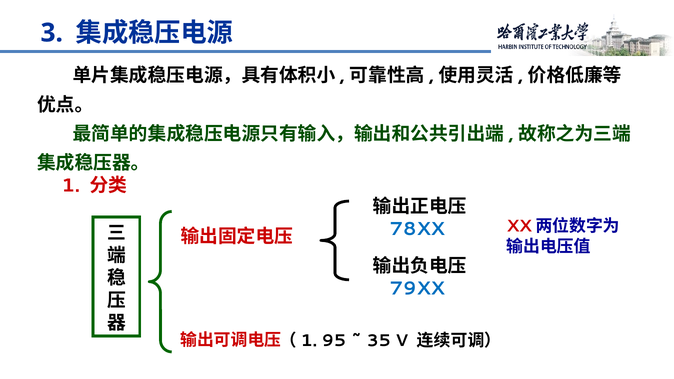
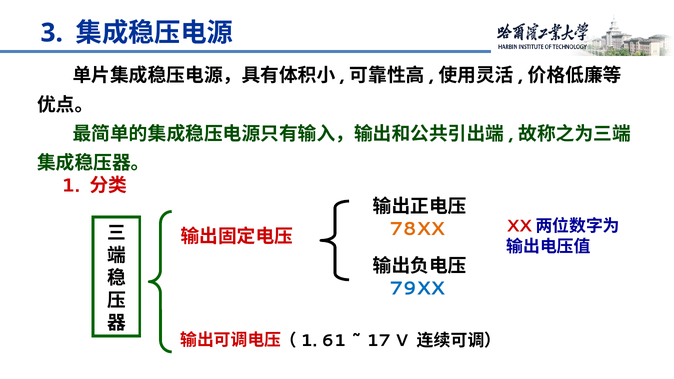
78XX colour: blue -> orange
95: 95 -> 61
35: 35 -> 17
